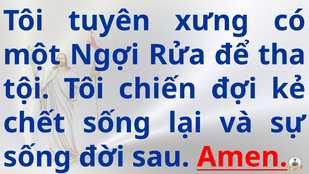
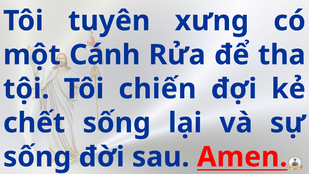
Ngợi: Ngợi -> Cánh
